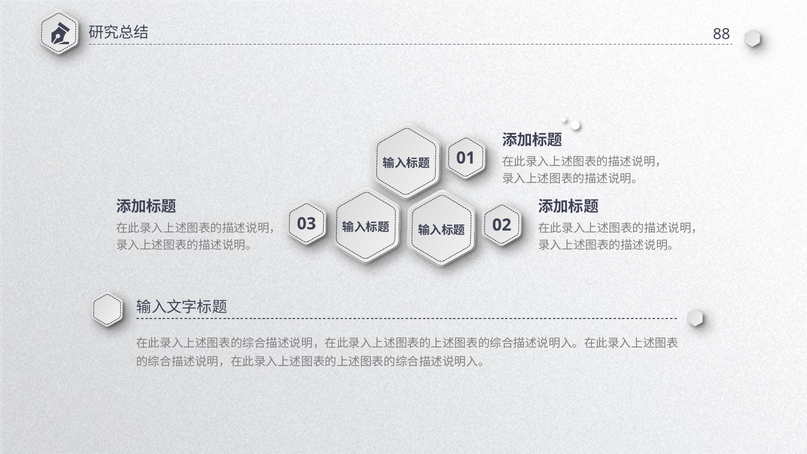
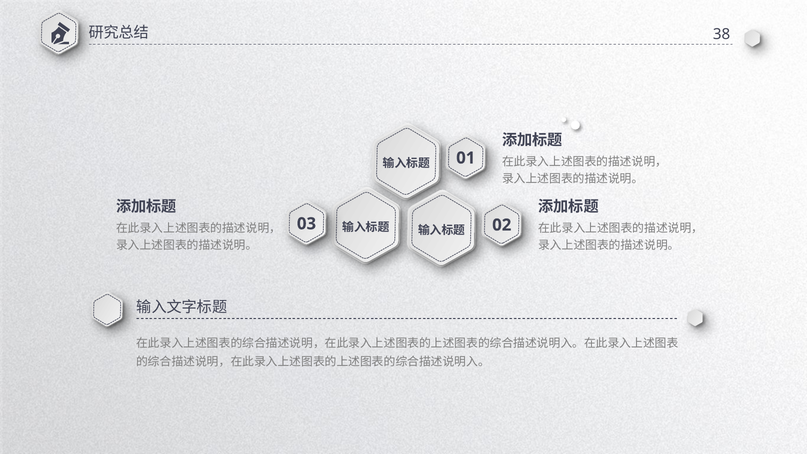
88: 88 -> 38
